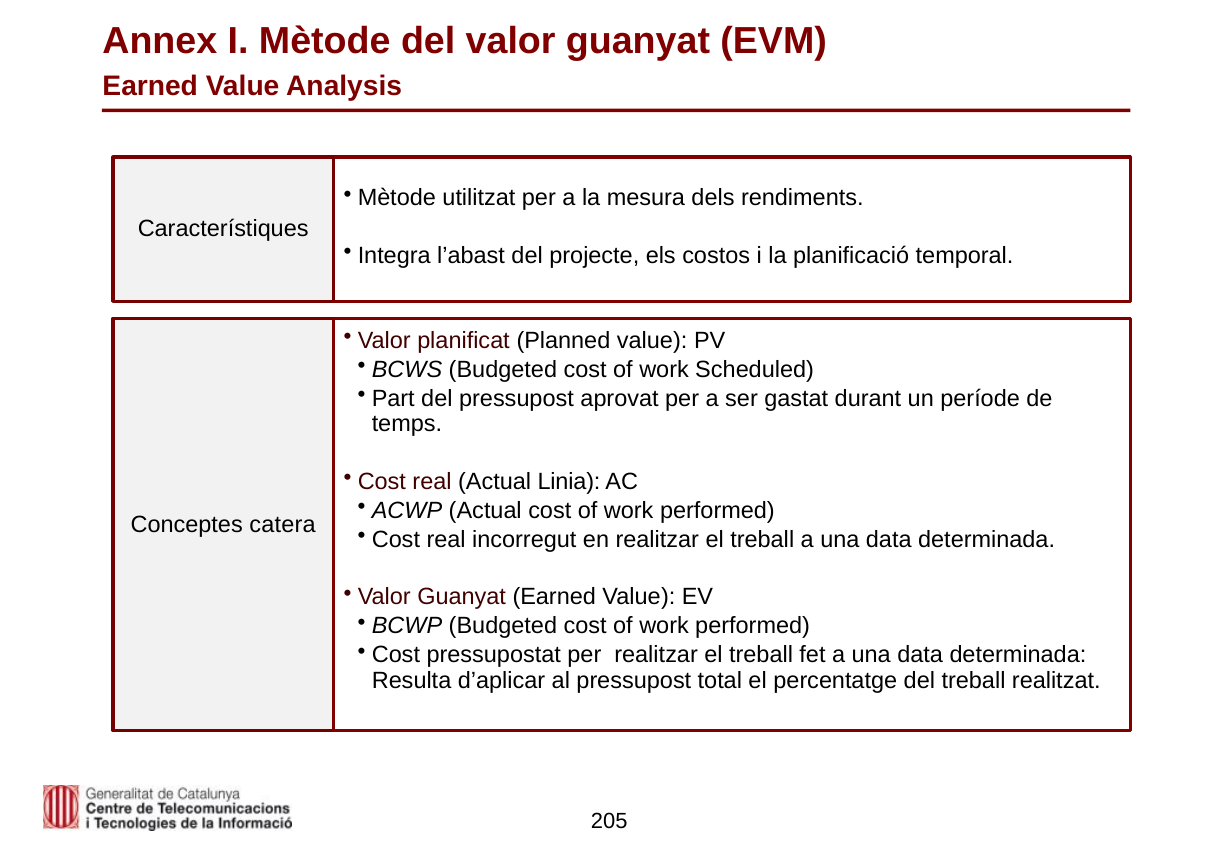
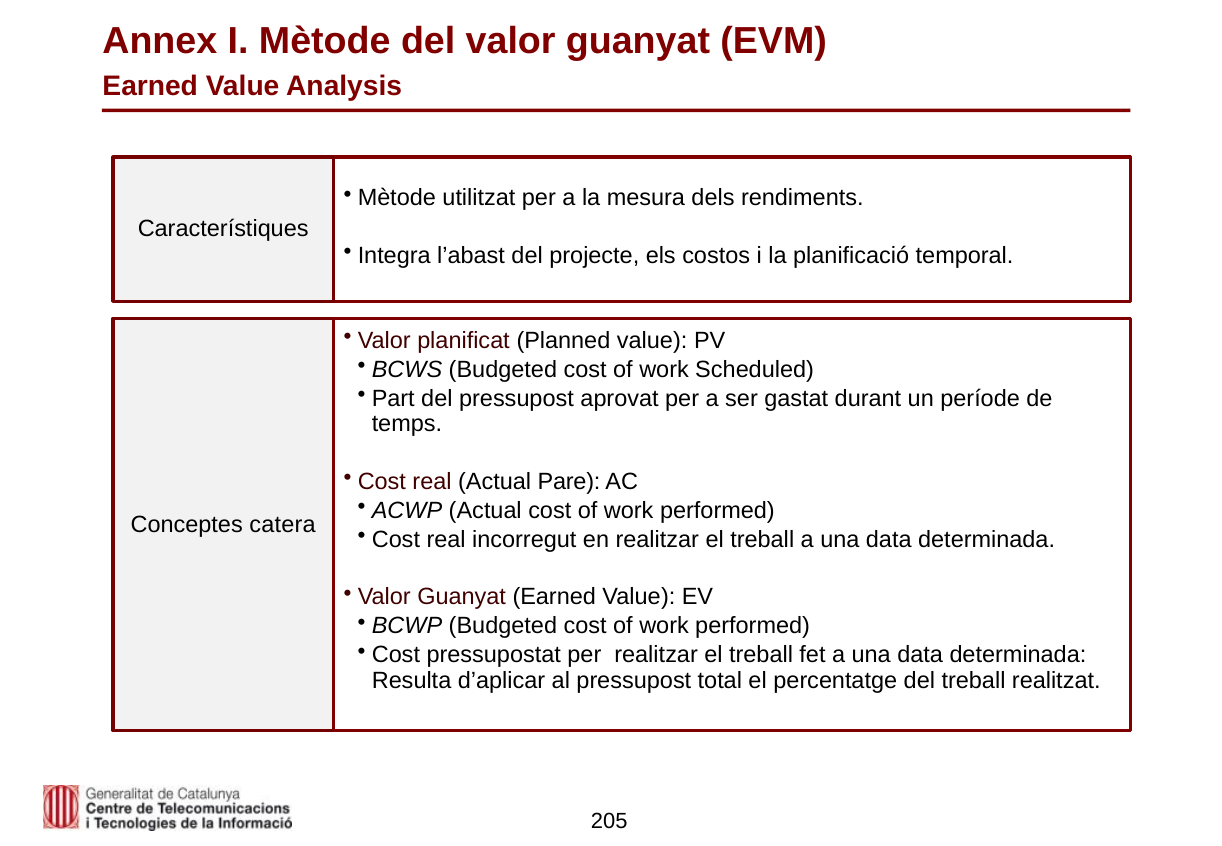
Linia: Linia -> Pare
